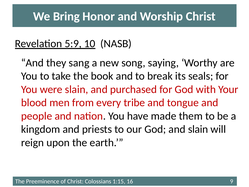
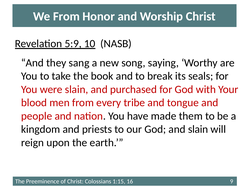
We Bring: Bring -> From
